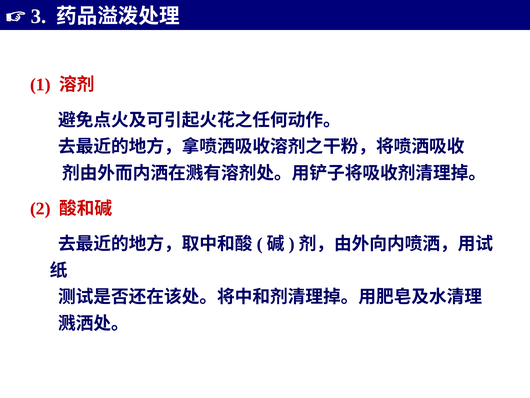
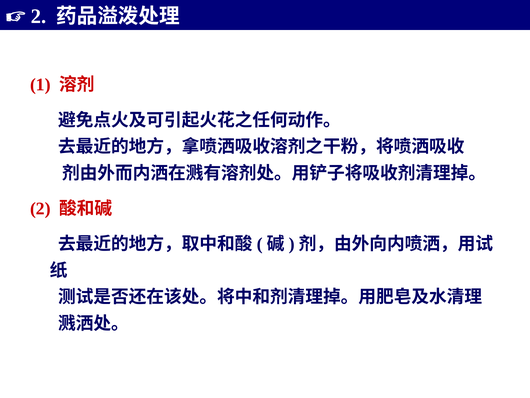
3 at (38, 16): 3 -> 2
